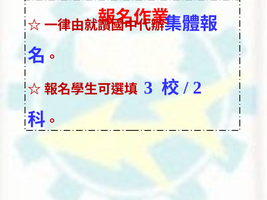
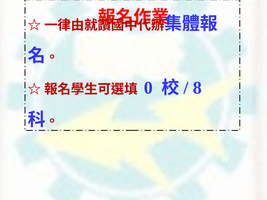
3: 3 -> 0
2: 2 -> 8
